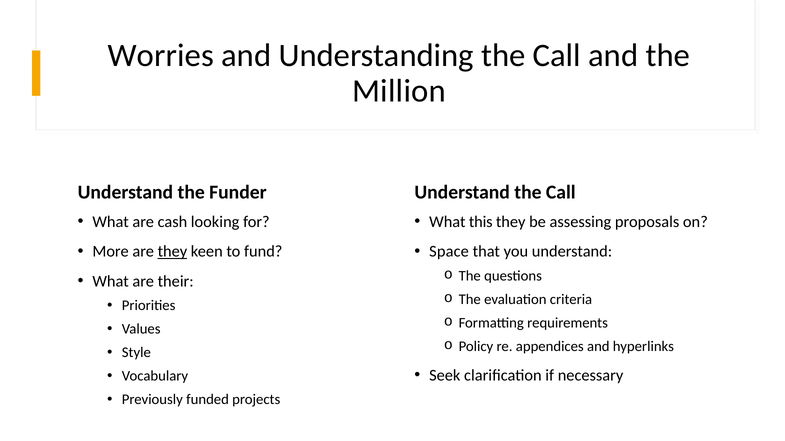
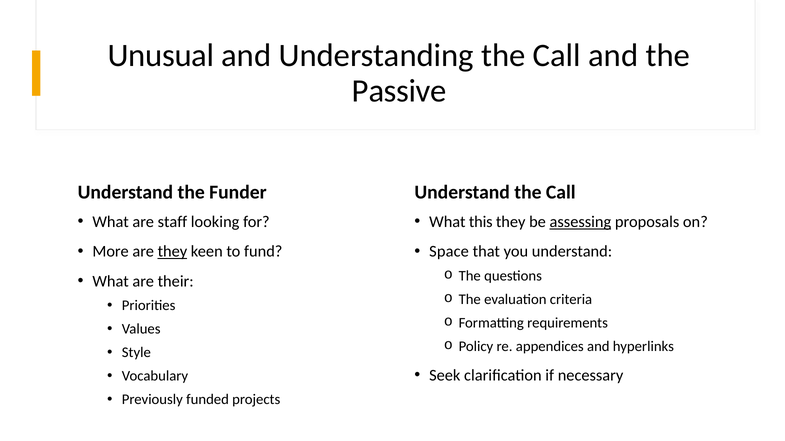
Worries: Worries -> Unusual
Million: Million -> Passive
cash: cash -> staff
assessing underline: none -> present
